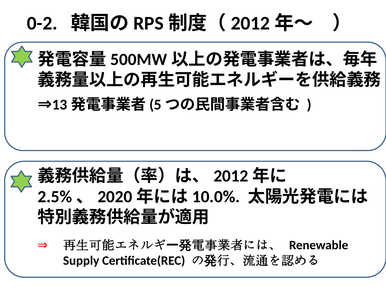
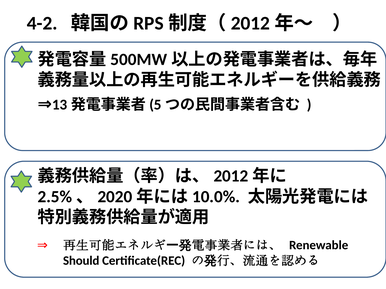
0-2: 0-2 -> 4-2
Supply: Supply -> Should
